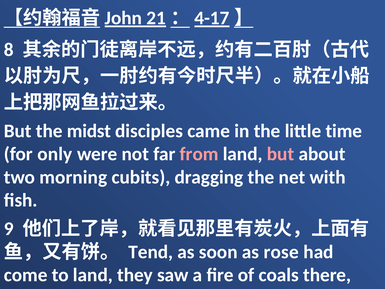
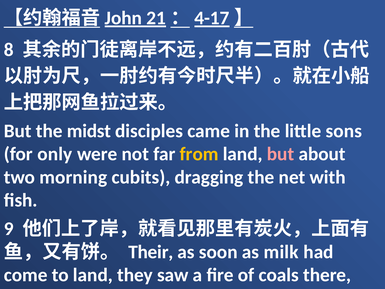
time: time -> sons
from colour: pink -> yellow
Tend: Tend -> Their
rose: rose -> milk
